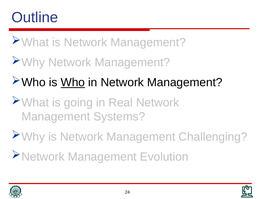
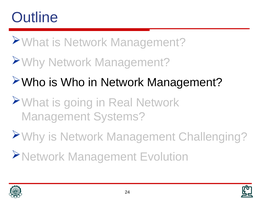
Who underline: present -> none
